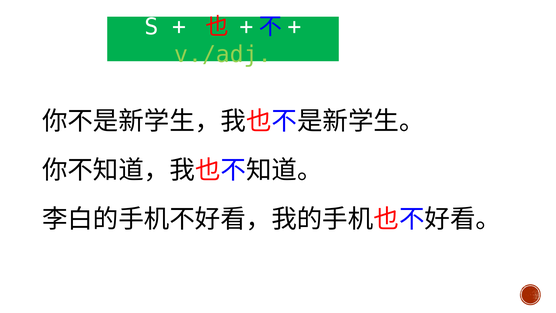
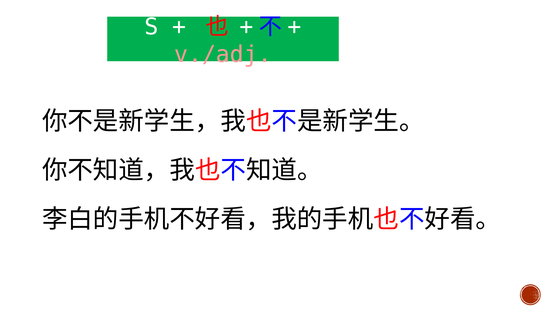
v./adj colour: light green -> pink
